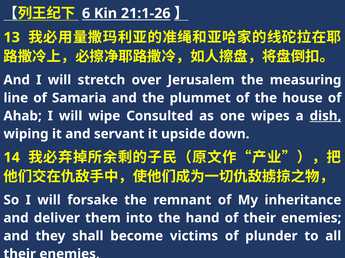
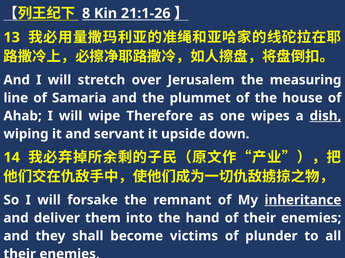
6: 6 -> 8
Consulted: Consulted -> Therefore
inheritance underline: none -> present
